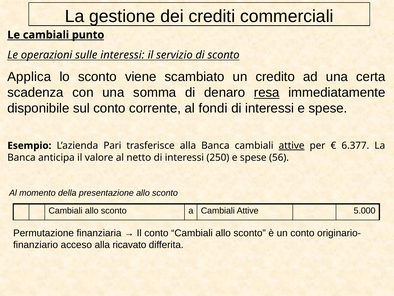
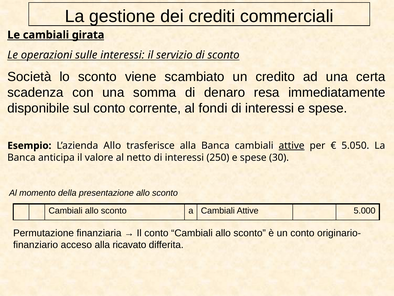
punto: punto -> girata
Applica: Applica -> Società
resa underline: present -> none
L’azienda Pari: Pari -> Allo
6.377: 6.377 -> 5.050
56: 56 -> 30
